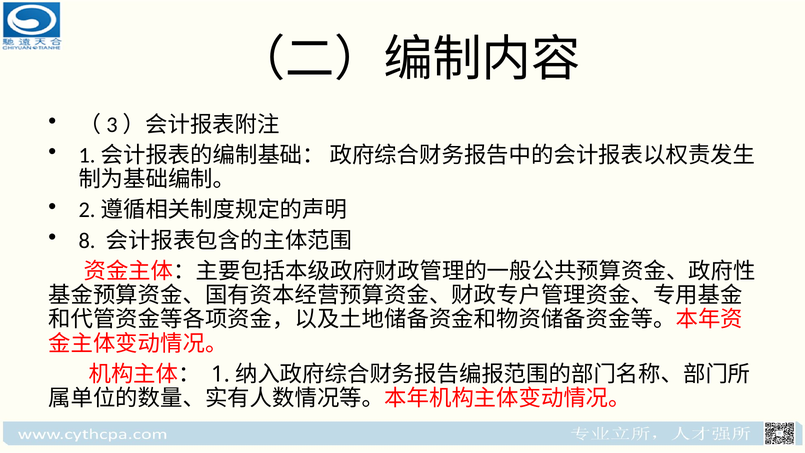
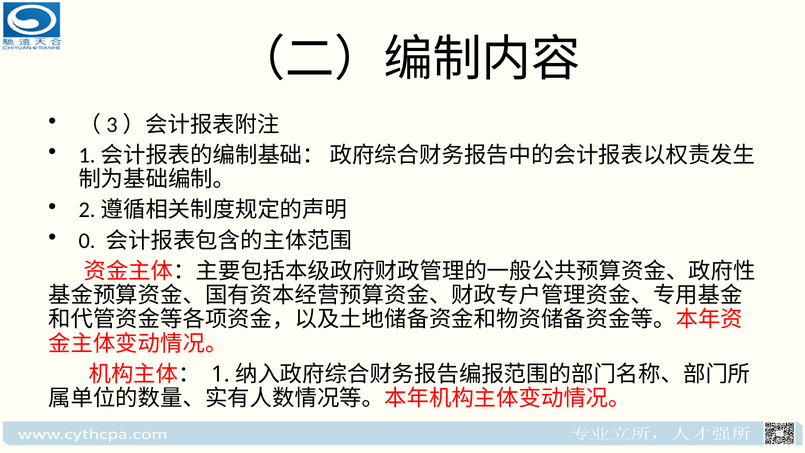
8: 8 -> 0
